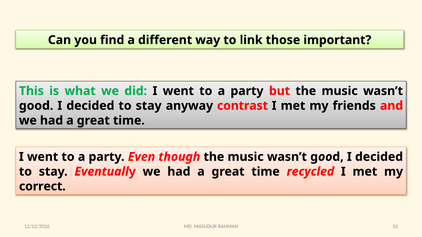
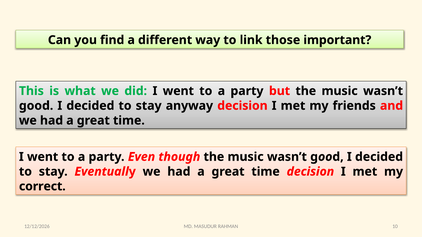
anyway contrast: contrast -> decision
time recycled: recycled -> decision
